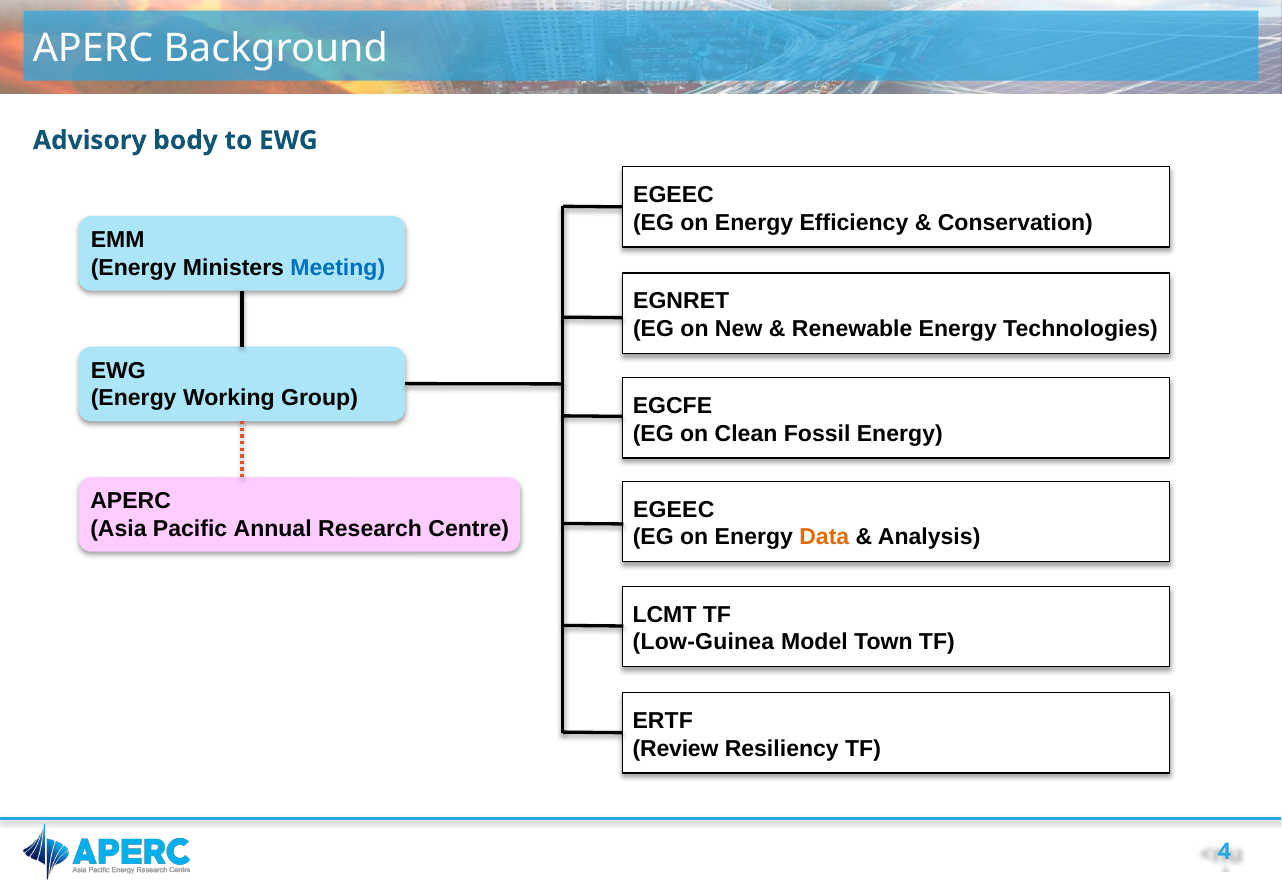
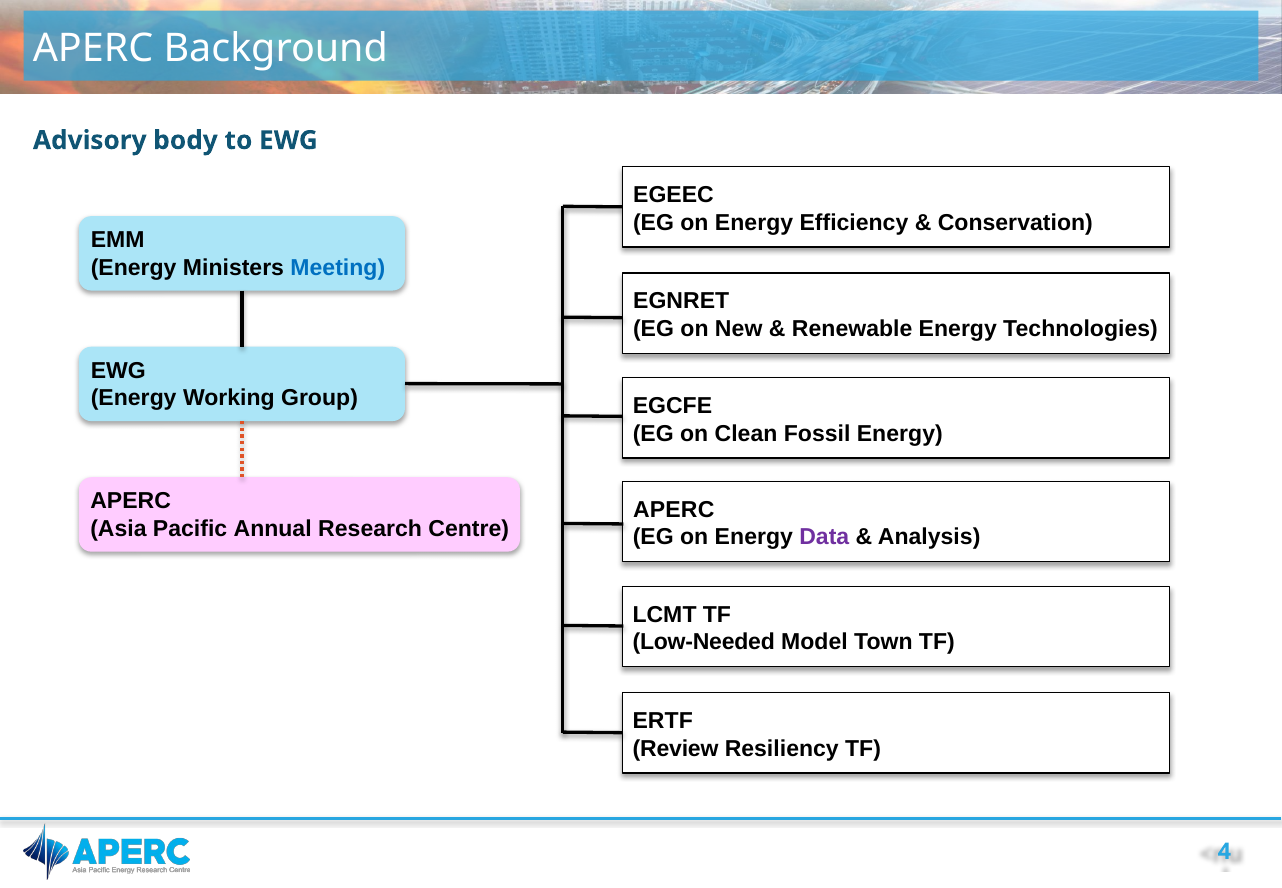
EGEEC at (674, 509): EGEEC -> APERC
Data colour: orange -> purple
Low-Guinea: Low-Guinea -> Low-Needed
